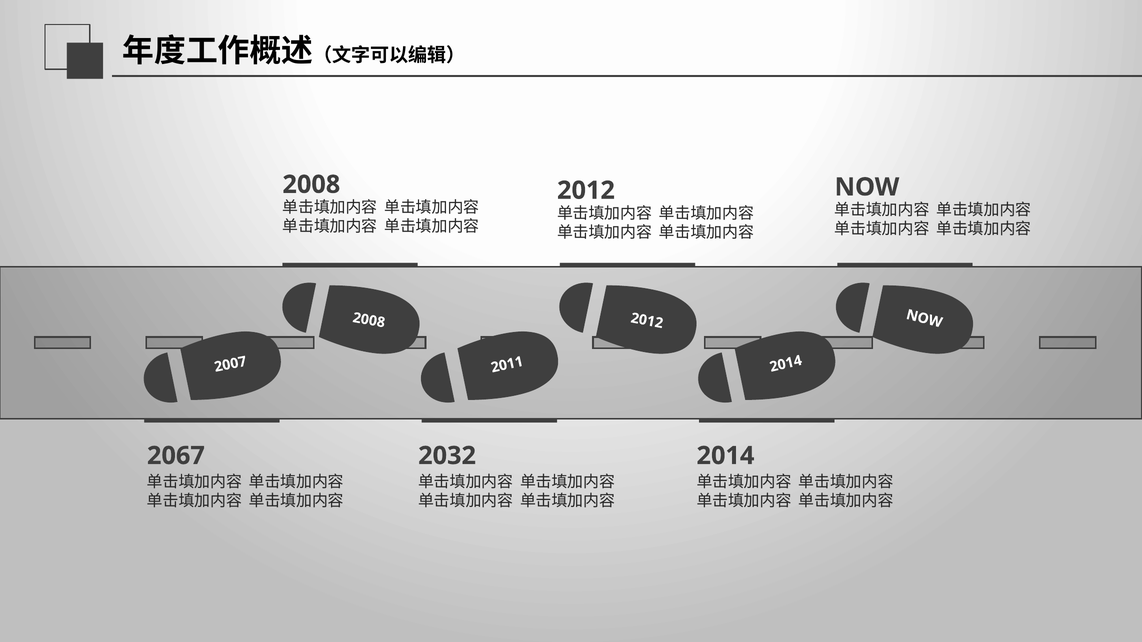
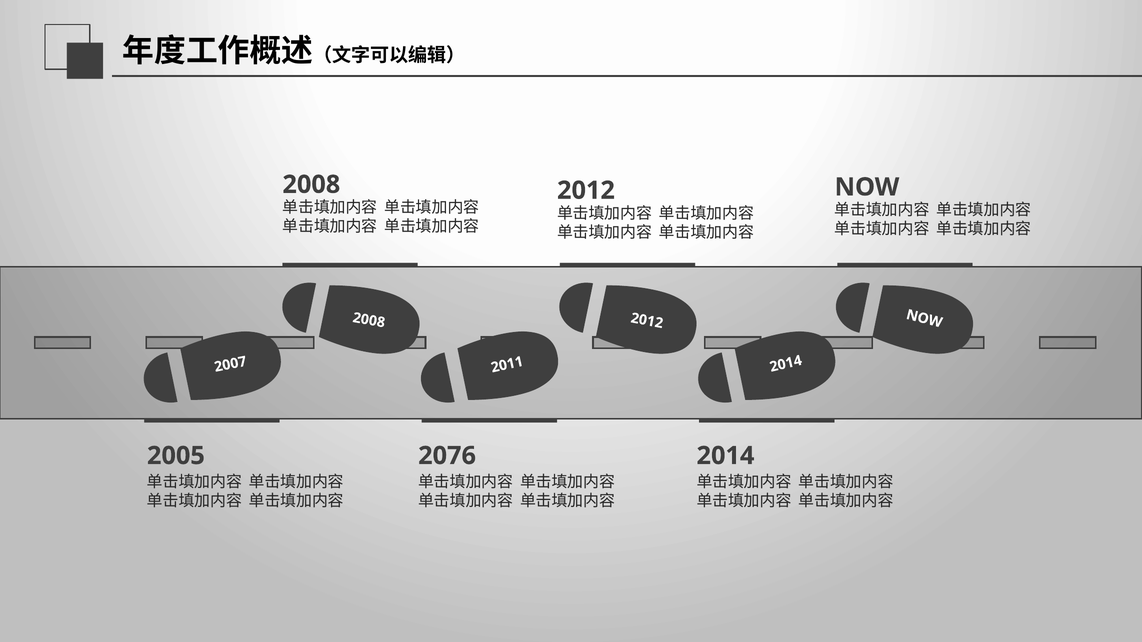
2067: 2067 -> 2005
2032: 2032 -> 2076
